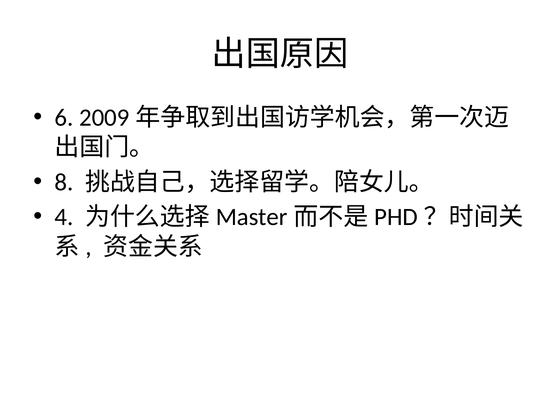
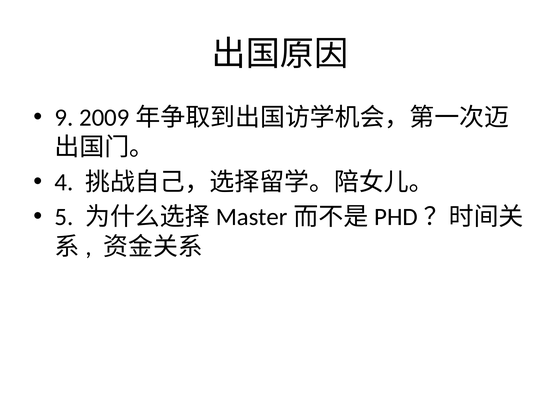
6: 6 -> 9
8: 8 -> 4
4: 4 -> 5
